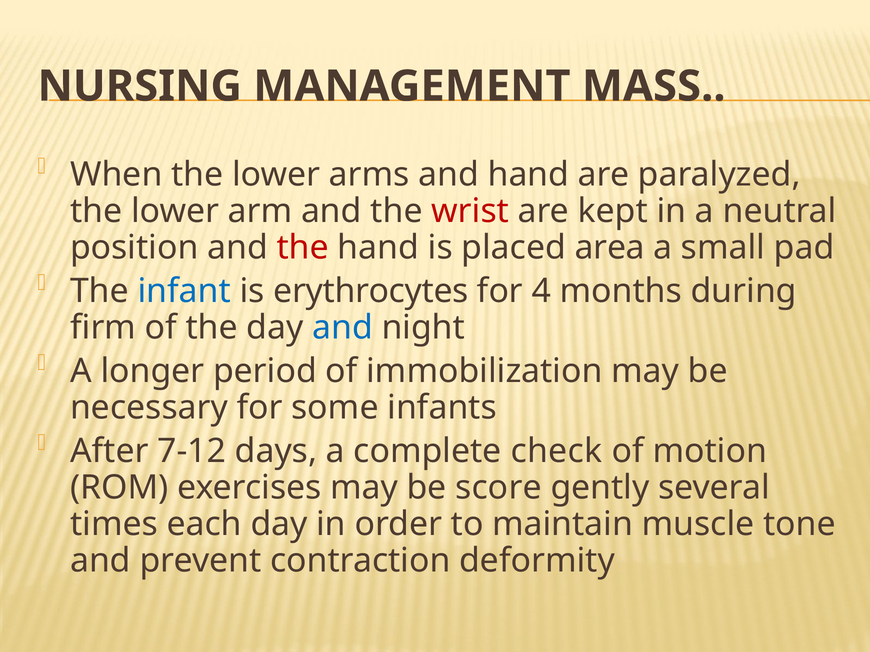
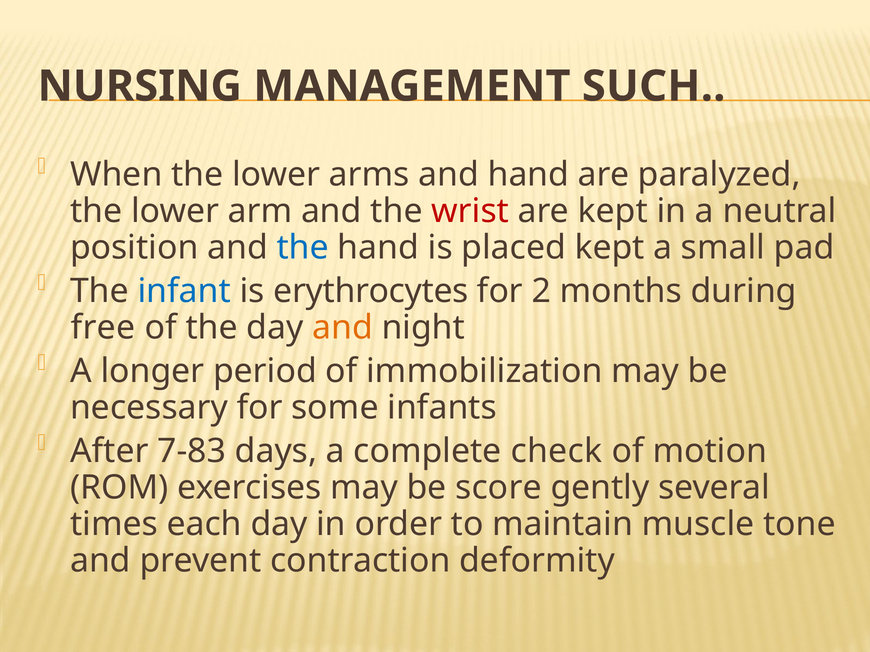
MASS: MASS -> SUCH
the at (303, 248) colour: red -> blue
placed area: area -> kept
4: 4 -> 2
firm: firm -> free
and at (343, 328) colour: blue -> orange
7-12: 7-12 -> 7-83
